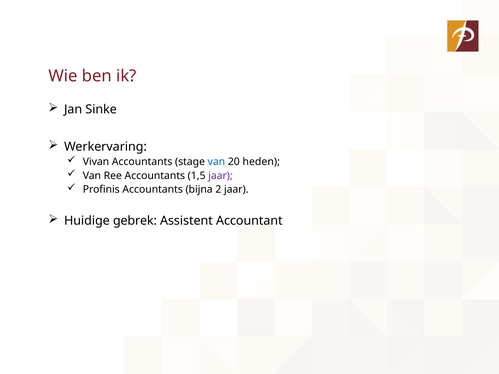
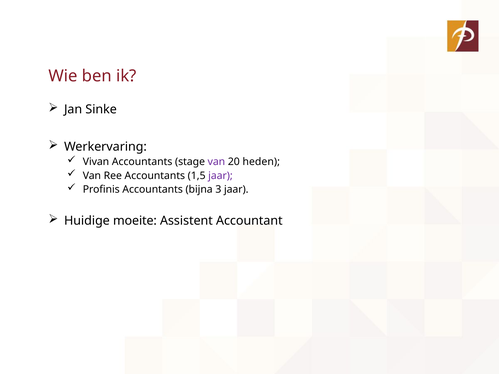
van at (216, 162) colour: blue -> purple
2: 2 -> 3
gebrek: gebrek -> moeite
